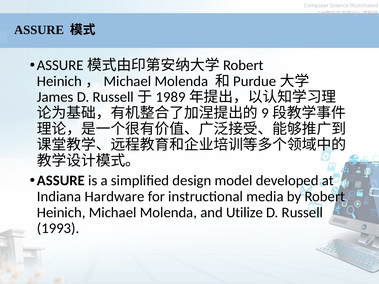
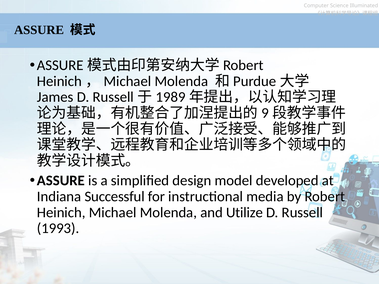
Hardware: Hardware -> Successful
